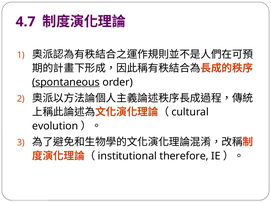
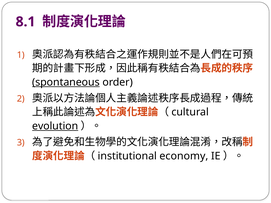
4.7: 4.7 -> 8.1
evolution underline: none -> present
therefore: therefore -> economy
